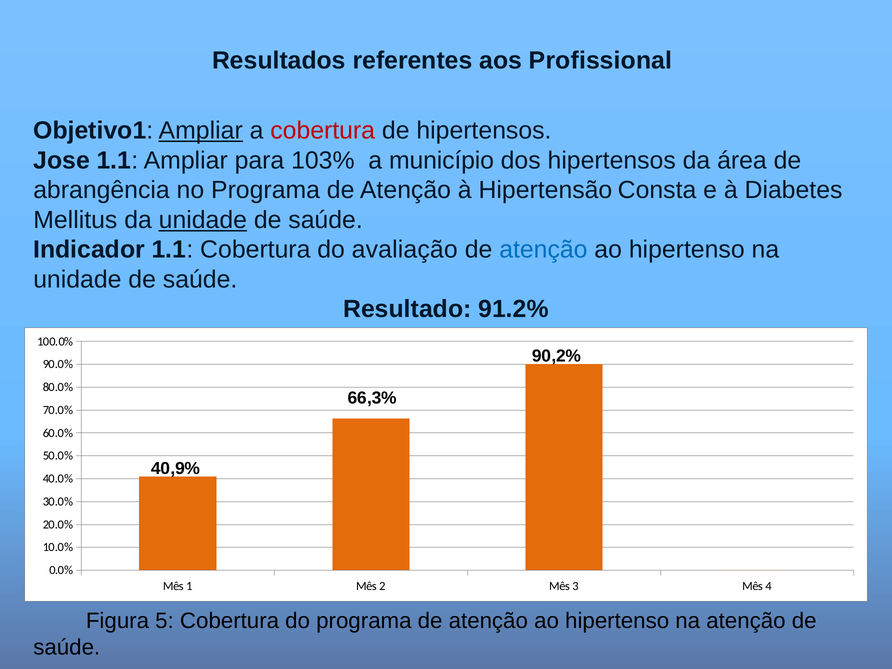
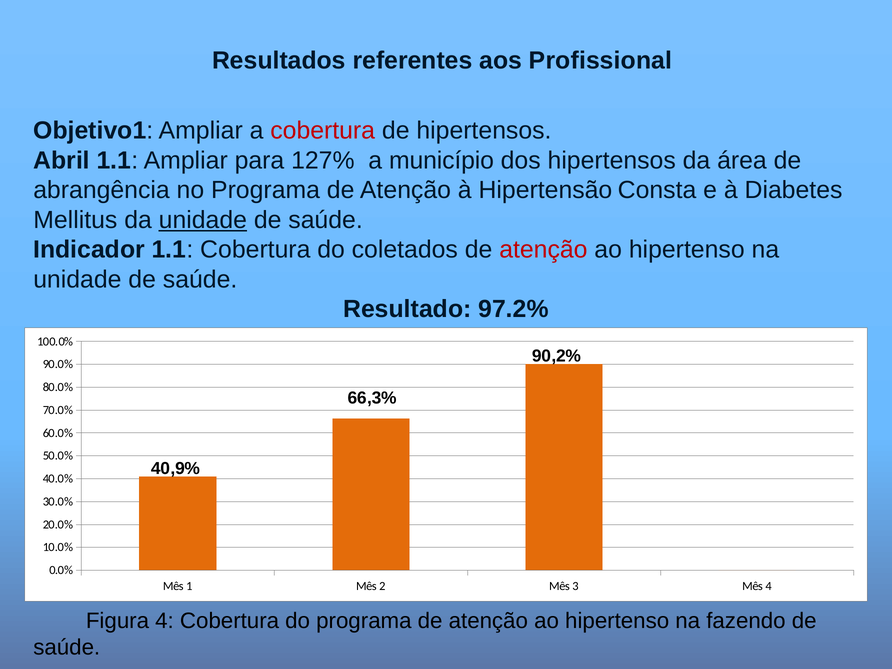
Ampliar at (201, 131) underline: present -> none
Jose: Jose -> Abril
103%: 103% -> 127%
avaliação: avaliação -> coletados
atenção at (543, 250) colour: blue -> red
91.2%: 91.2% -> 97.2%
Figura 5: 5 -> 4
na atenção: atenção -> fazendo
